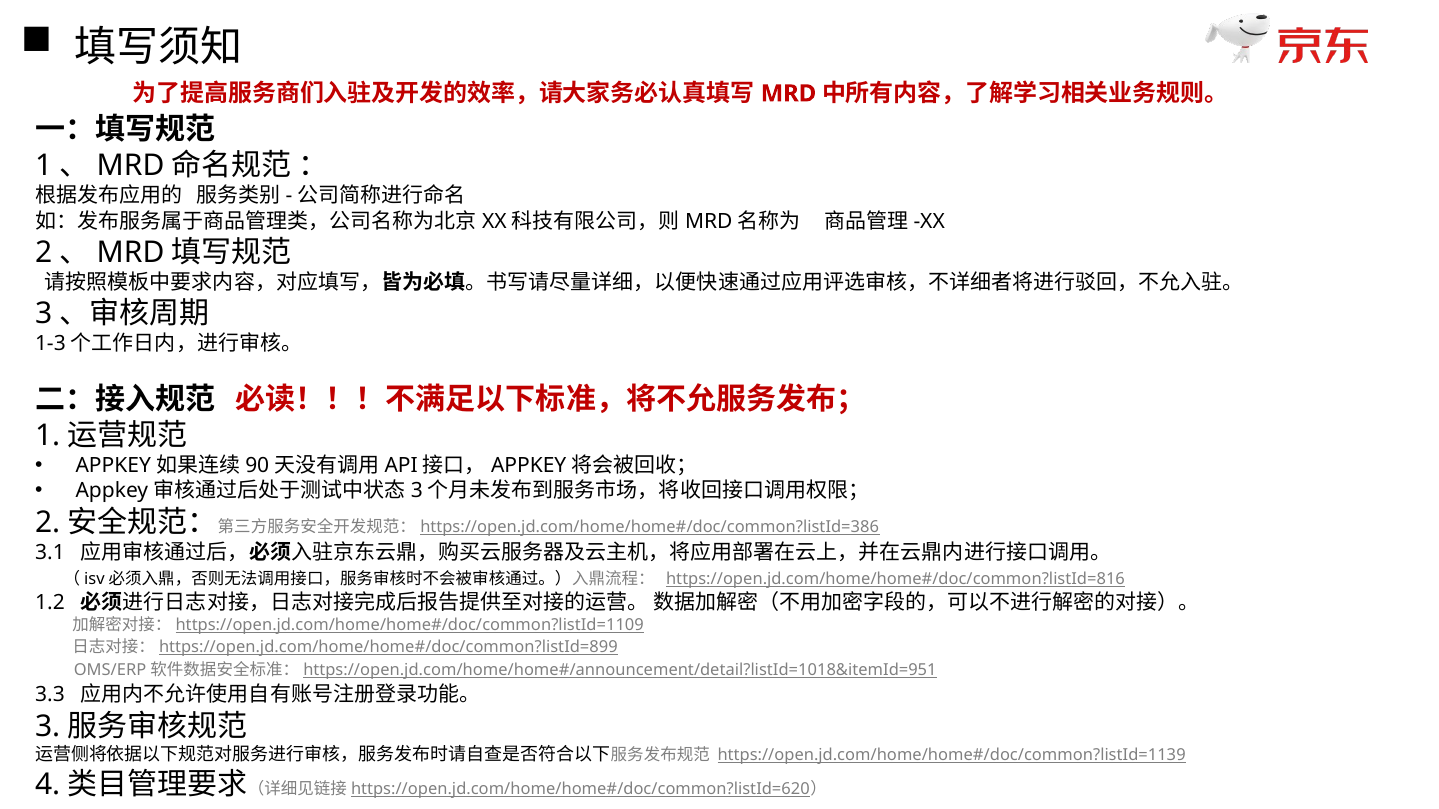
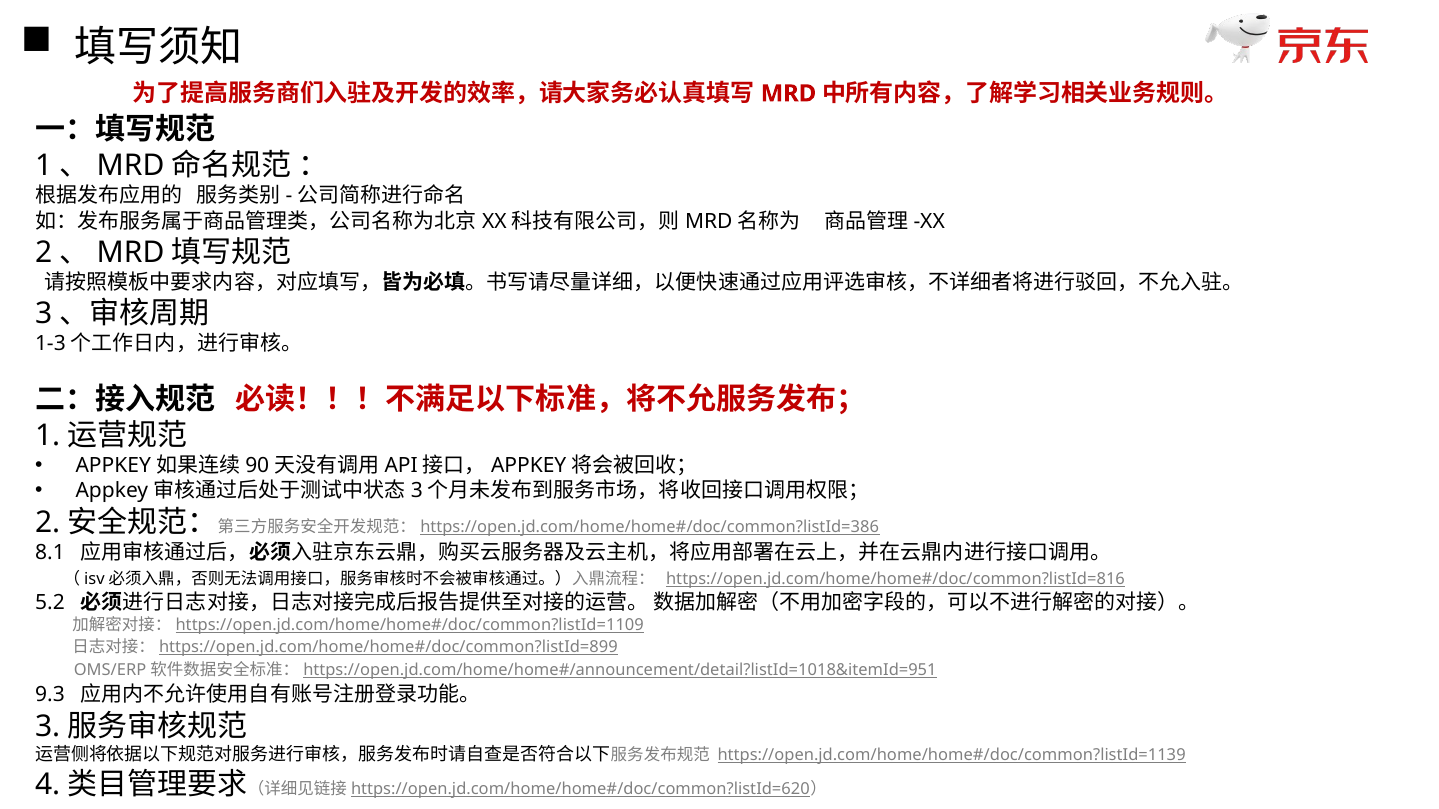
3.1: 3.1 -> 8.1
1.2: 1.2 -> 5.2
3.3: 3.3 -> 9.3
